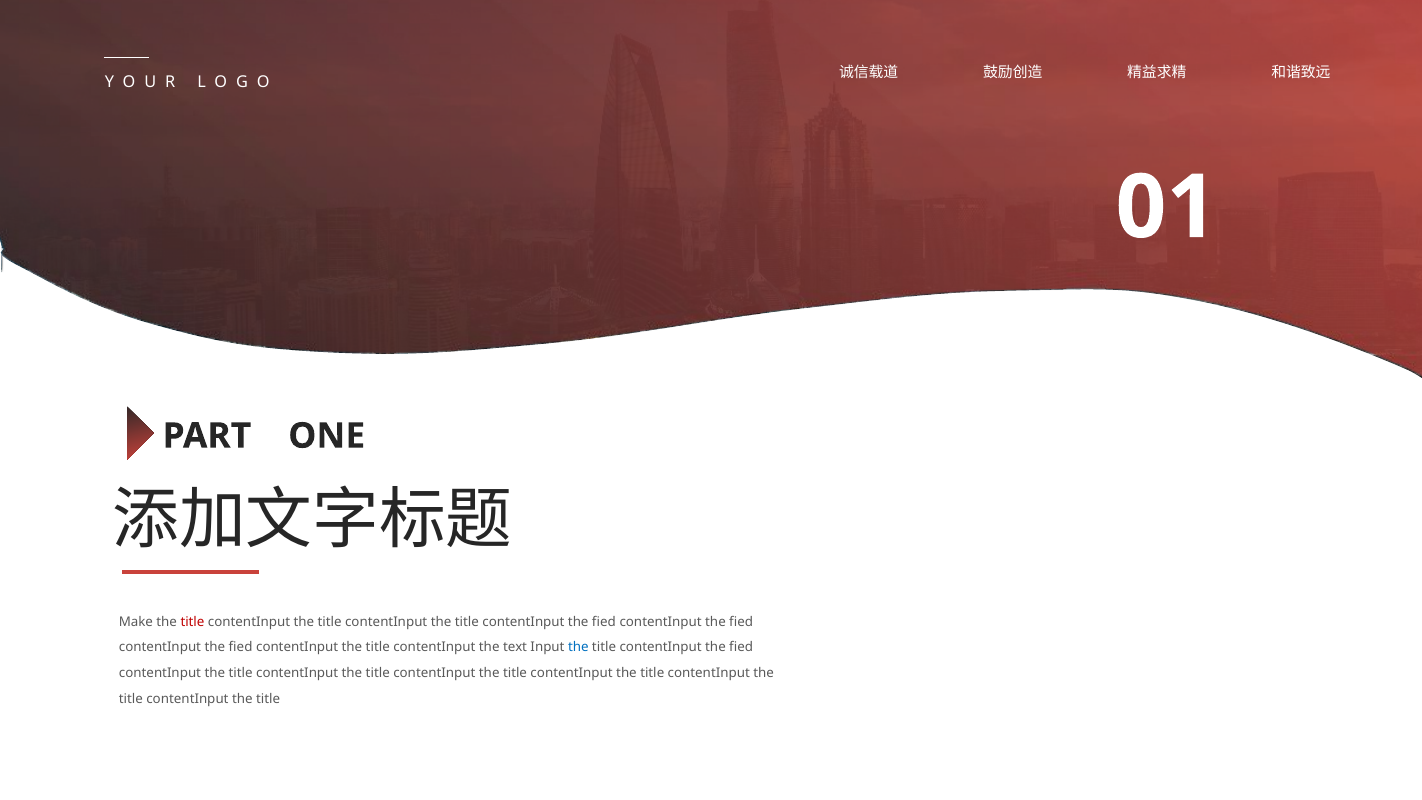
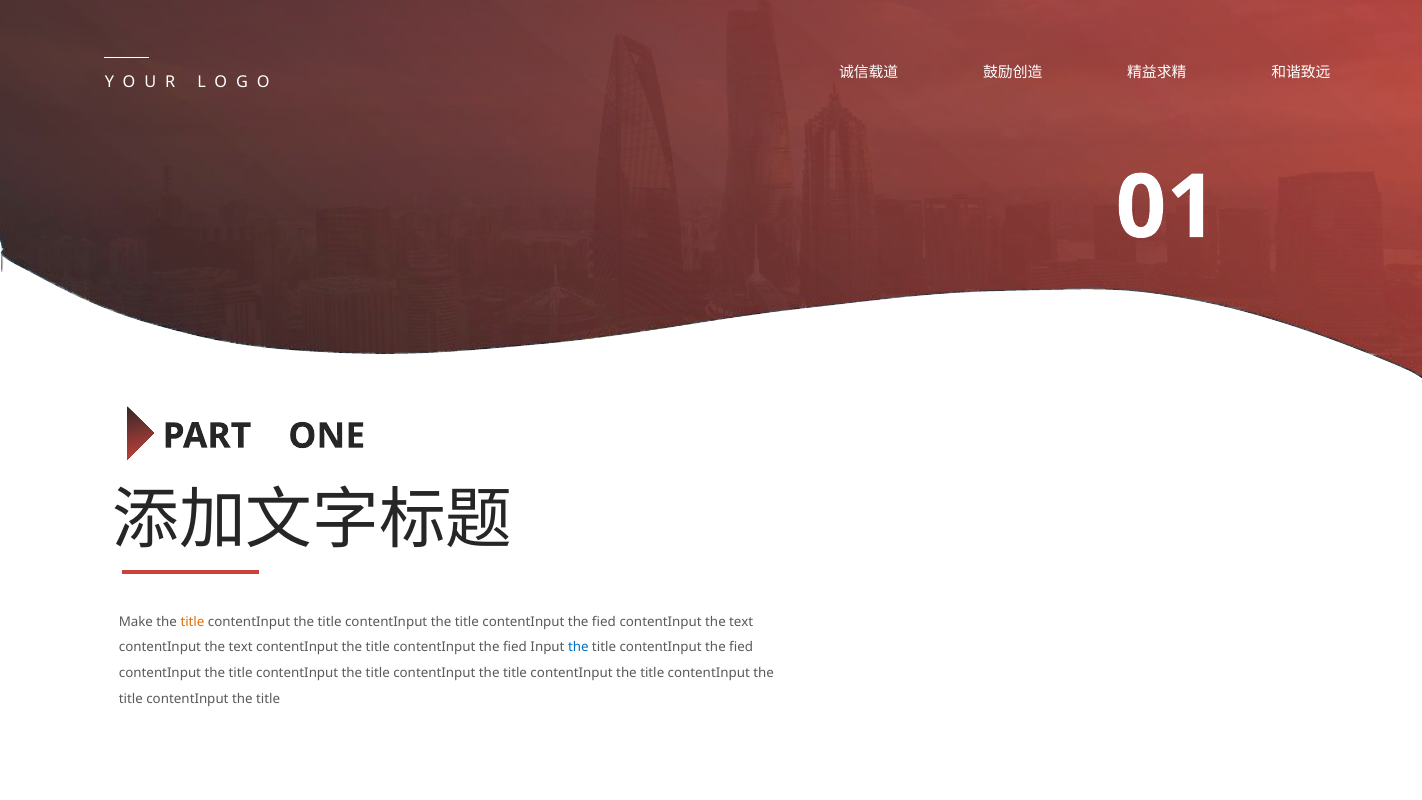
title at (192, 622) colour: red -> orange
fied at (741, 622): fied -> text
fied at (241, 647): fied -> text
text at (515, 647): text -> fied
